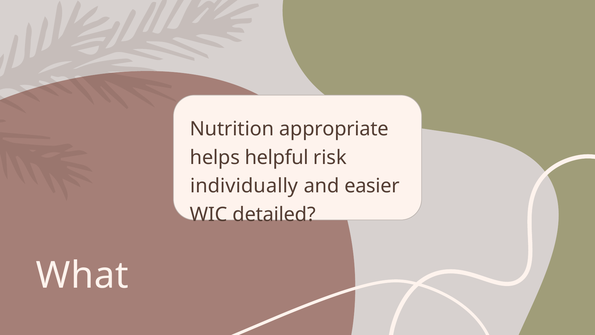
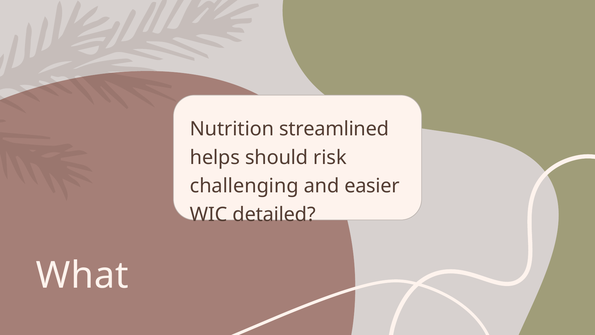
appropriate: appropriate -> streamlined
helpful: helpful -> should
individually: individually -> challenging
